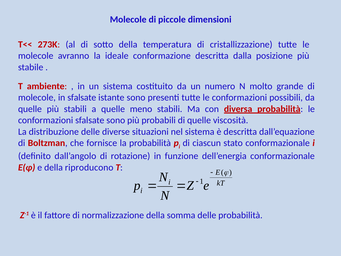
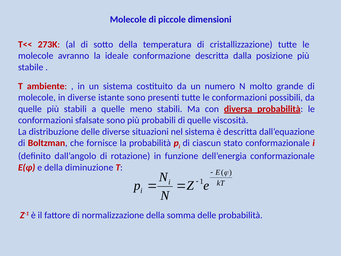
in sfalsate: sfalsate -> diverse
riproducono: riproducono -> diminuzione
